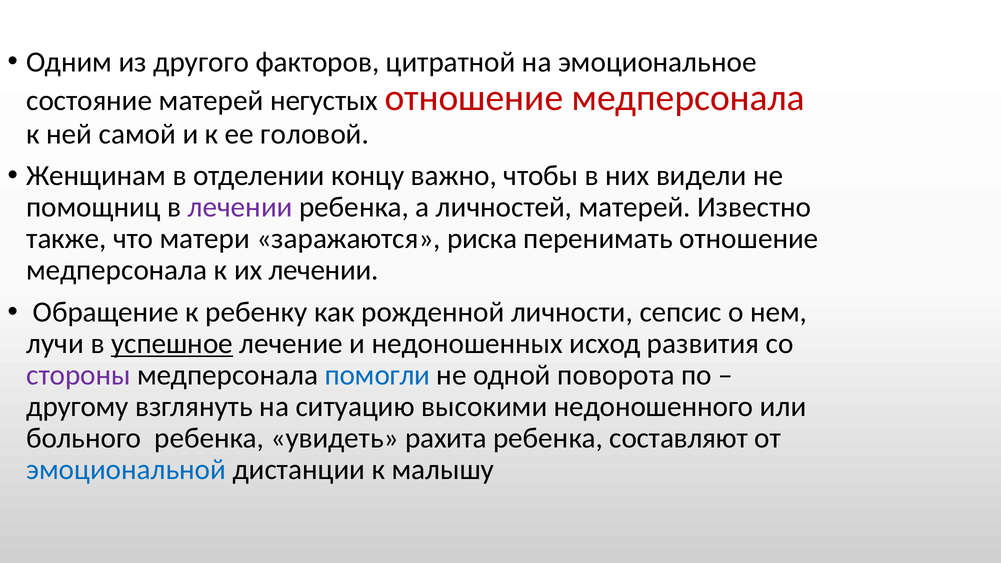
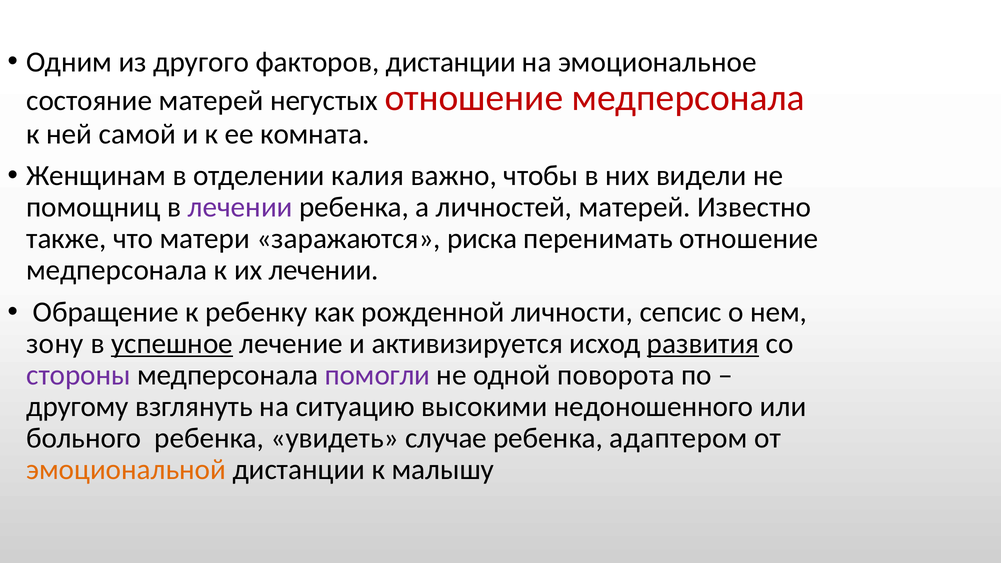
факторов цитратной: цитратной -> дистанции
головой: головой -> комната
концу: концу -> калия
лучи: лучи -> зону
недоношенных: недоношенных -> активизируется
развития underline: none -> present
помогли colour: blue -> purple
рахита: рахита -> случае
составляют: составляют -> адаптером
эмоциональной colour: blue -> orange
